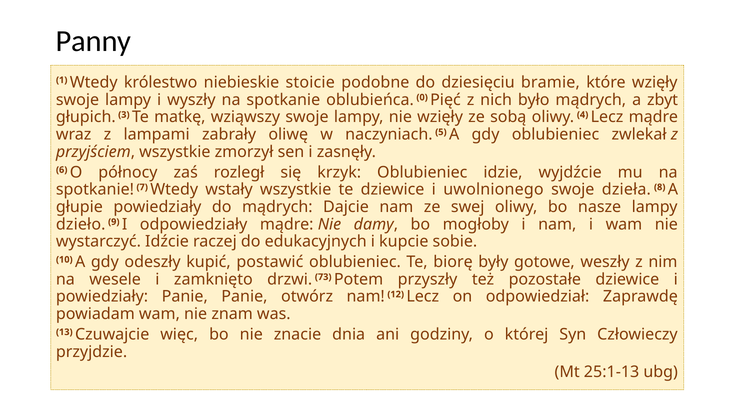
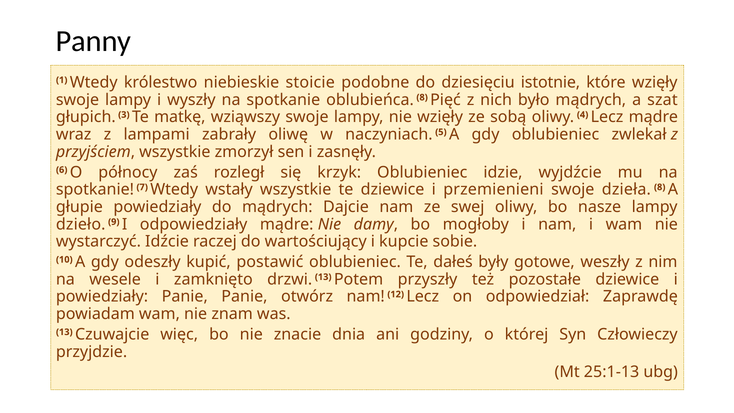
bramie: bramie -> istotnie
oblubieńca 0: 0 -> 8
zbyt: zbyt -> szat
uwolnionego: uwolnionego -> przemienieni
edukacyjnych: edukacyjnych -> wartościujący
biorę: biorę -> dałeś
drzwi 73: 73 -> 13
